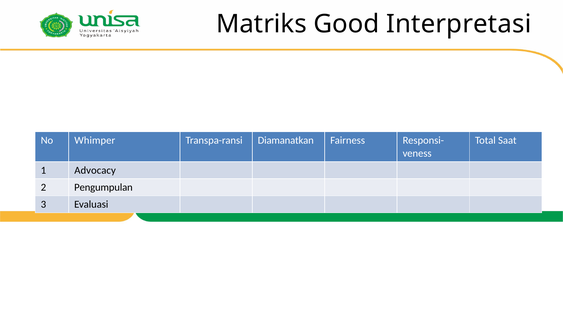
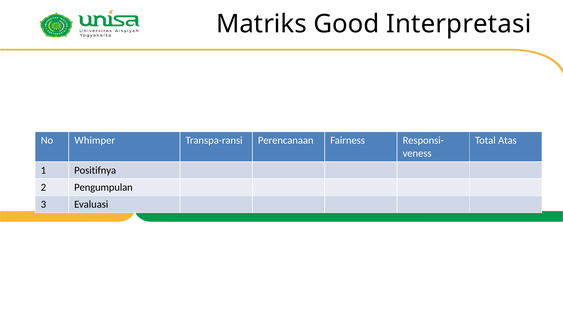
Diamanatkan: Diamanatkan -> Perencanaan
Saat: Saat -> Atas
Advocacy: Advocacy -> Positifnya
